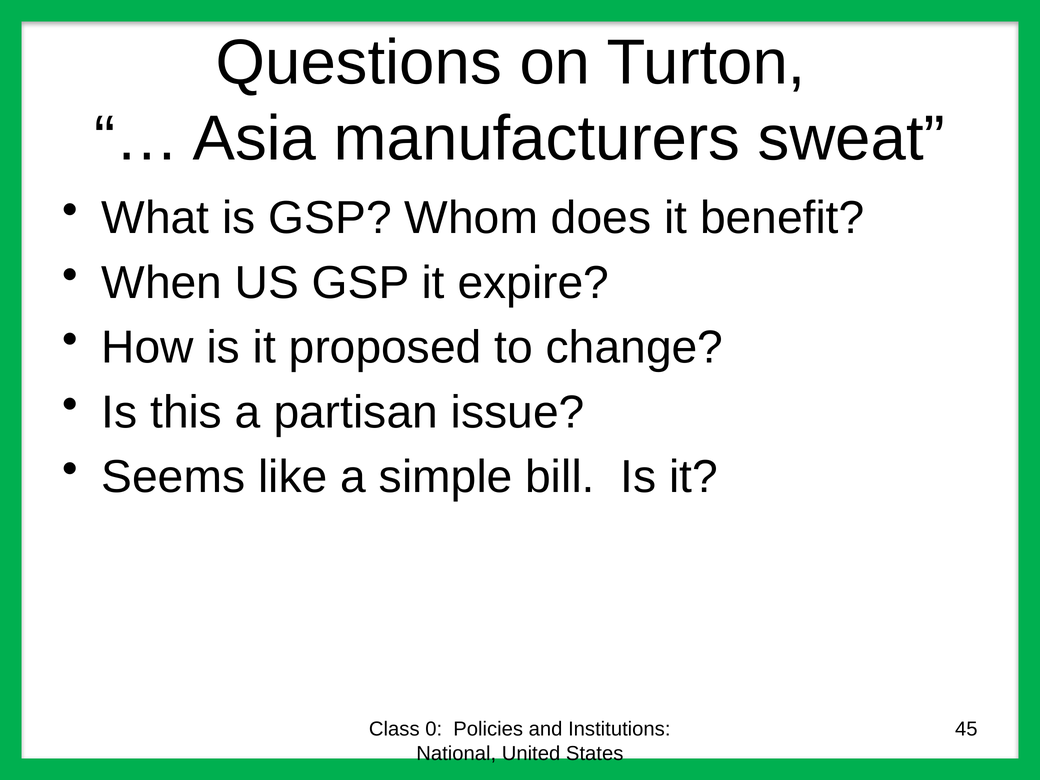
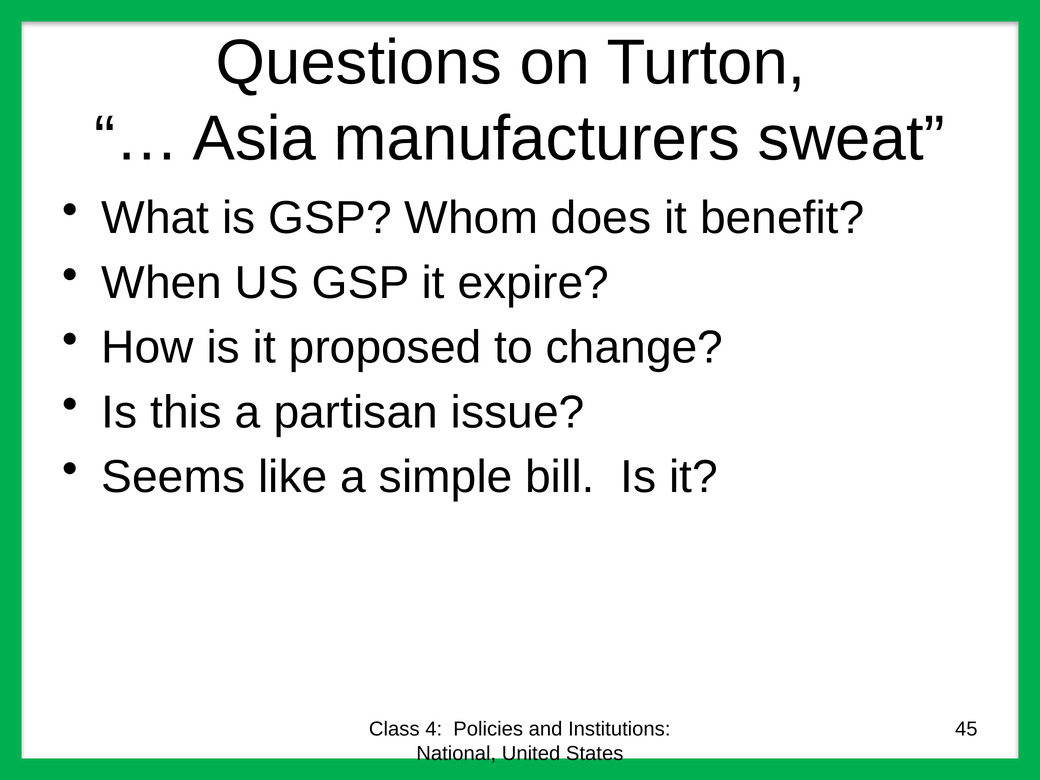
0: 0 -> 4
